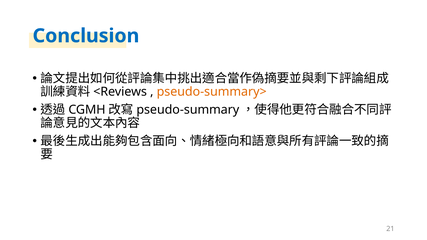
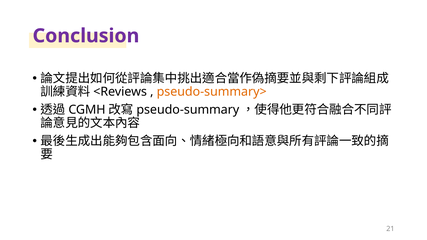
Conclusion colour: blue -> purple
